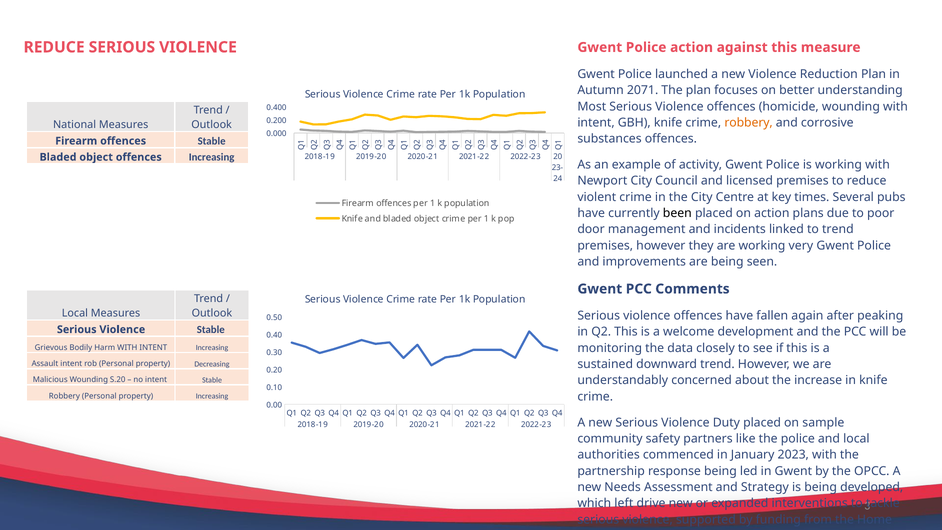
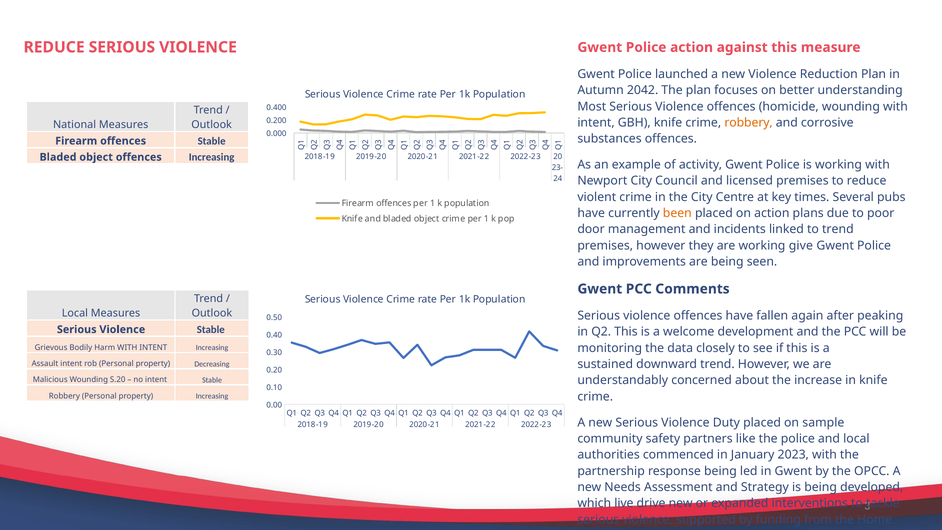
2071: 2071 -> 2042
been colour: black -> orange
very: very -> give
left: left -> live
